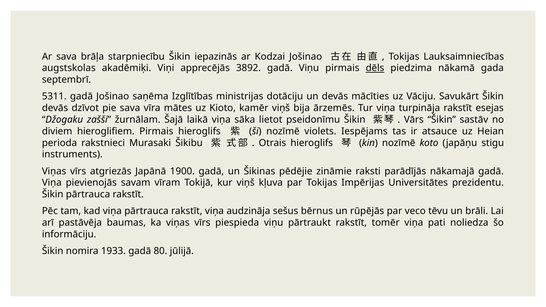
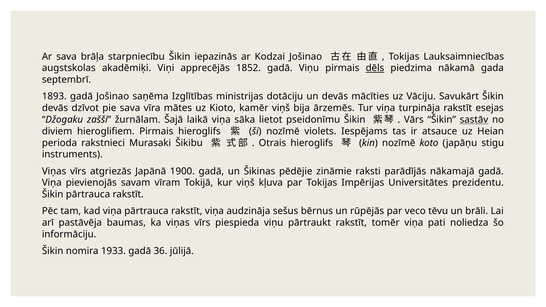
3892: 3892 -> 1852
5311: 5311 -> 1893
sastāv underline: none -> present
80: 80 -> 36
